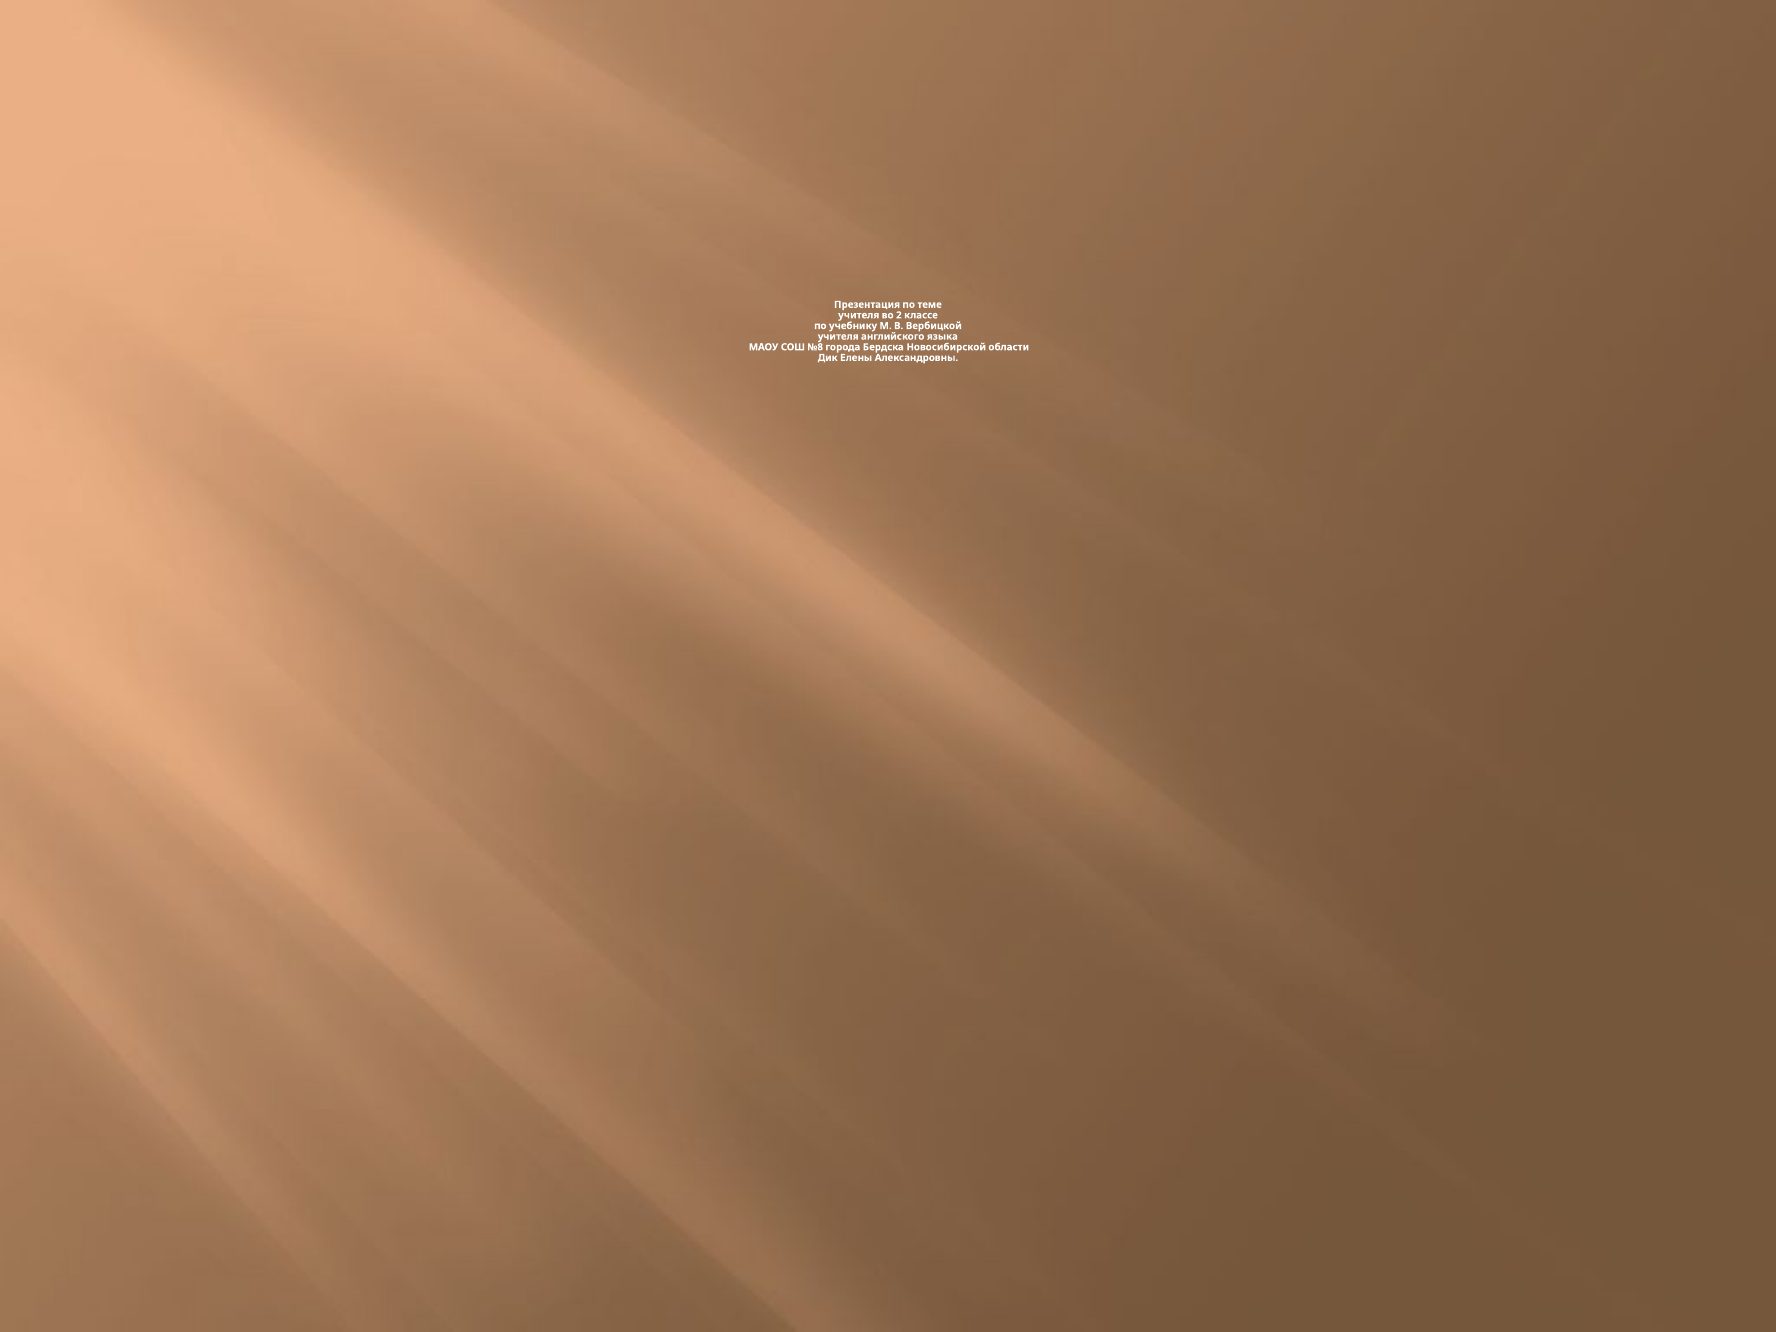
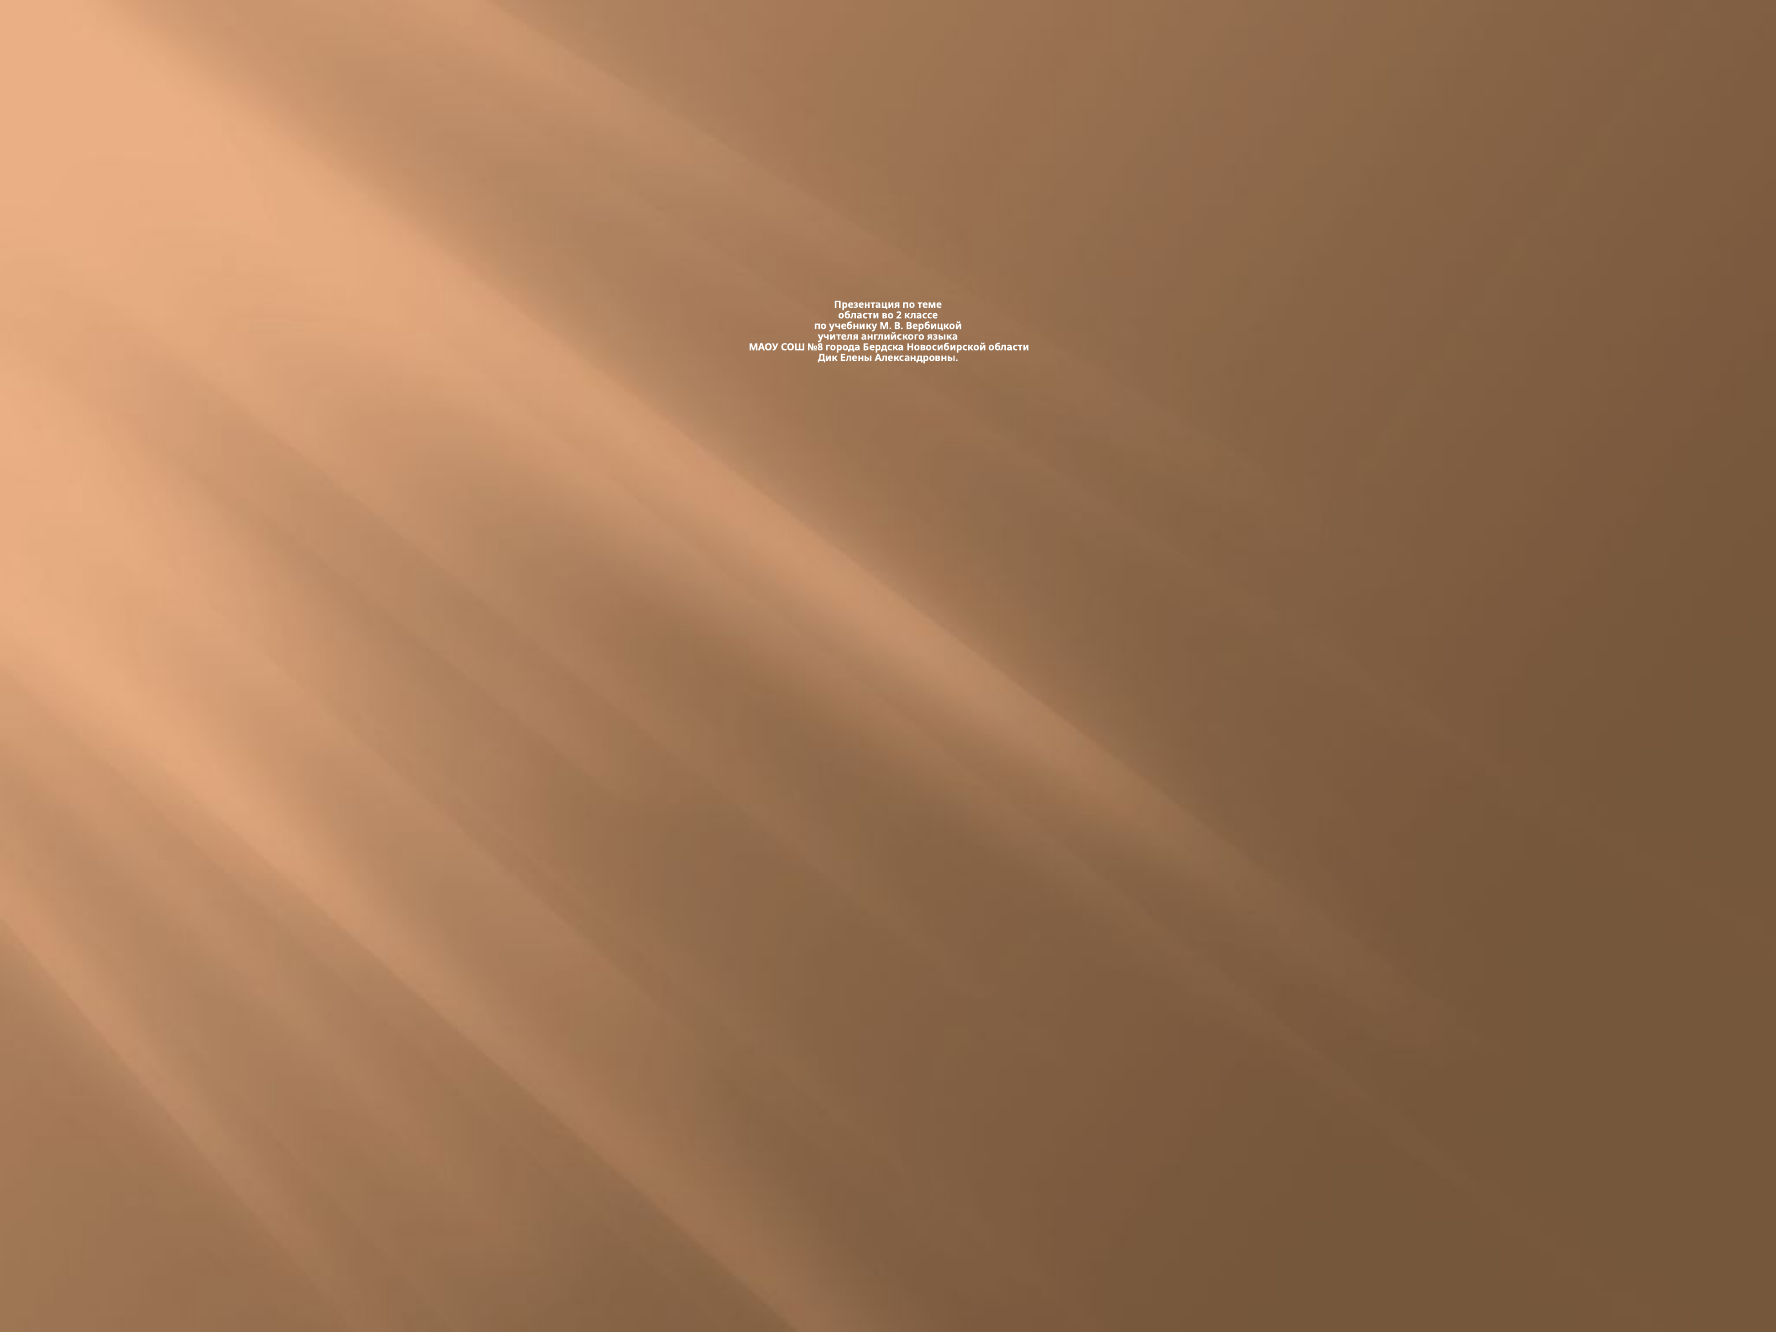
учителя at (859, 315): учителя -> области
